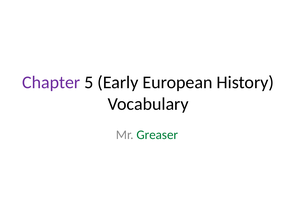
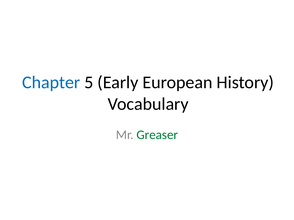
Chapter colour: purple -> blue
